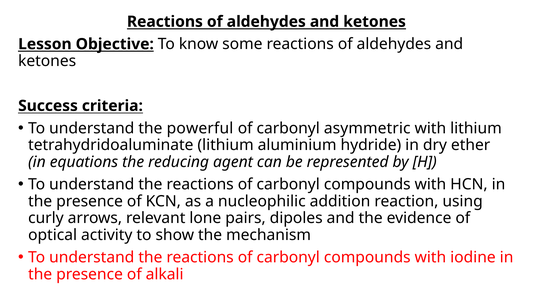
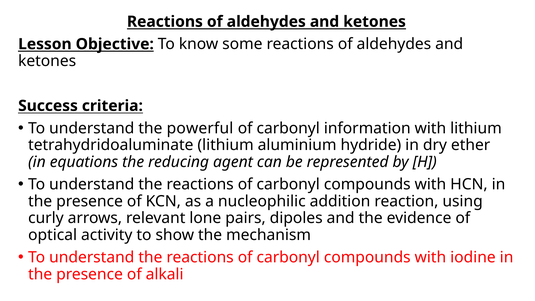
asymmetric: asymmetric -> information
